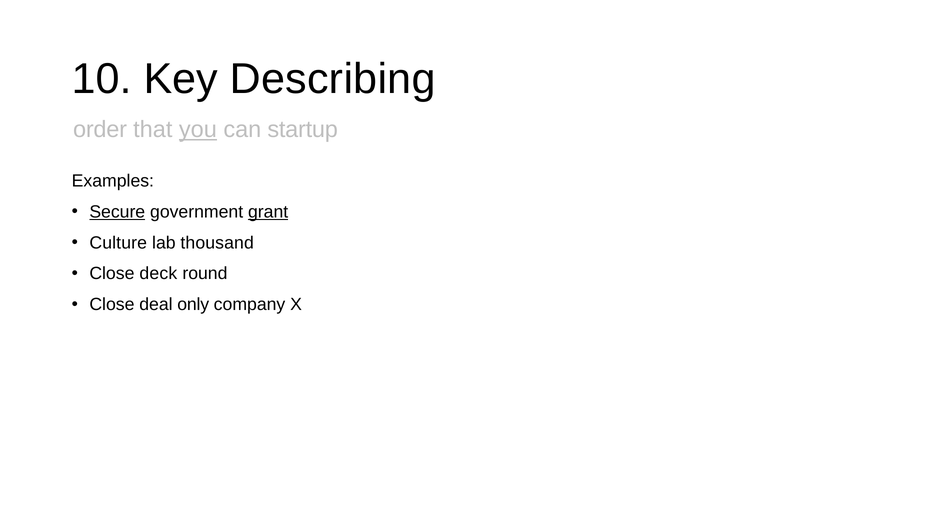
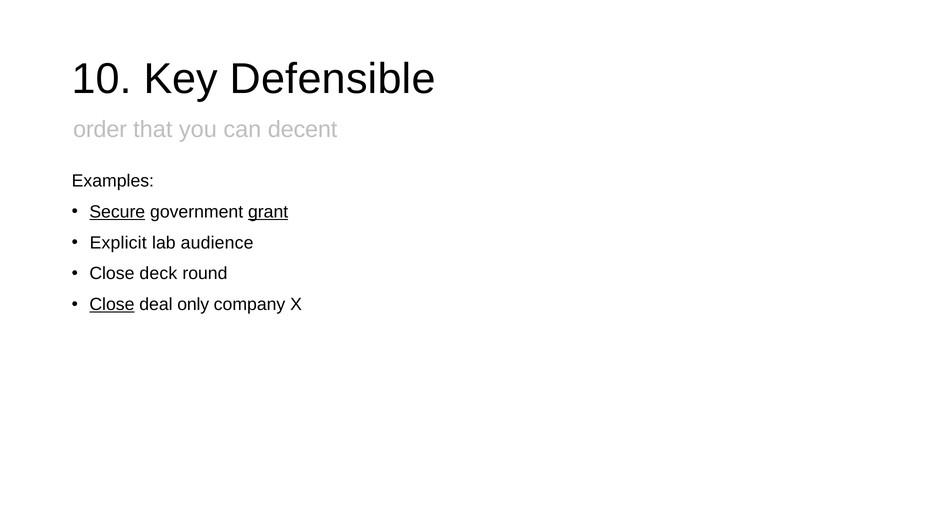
Describing: Describing -> Defensible
you underline: present -> none
startup: startup -> decent
Culture: Culture -> Explicit
thousand: thousand -> audience
Close at (112, 305) underline: none -> present
